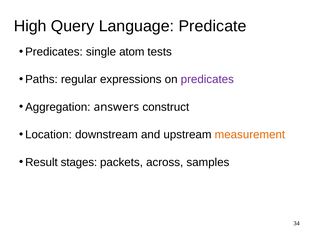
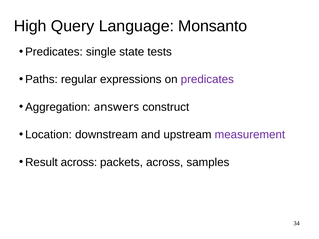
Predicate: Predicate -> Monsanto
atom: atom -> state
measurement colour: orange -> purple
Result stages: stages -> across
